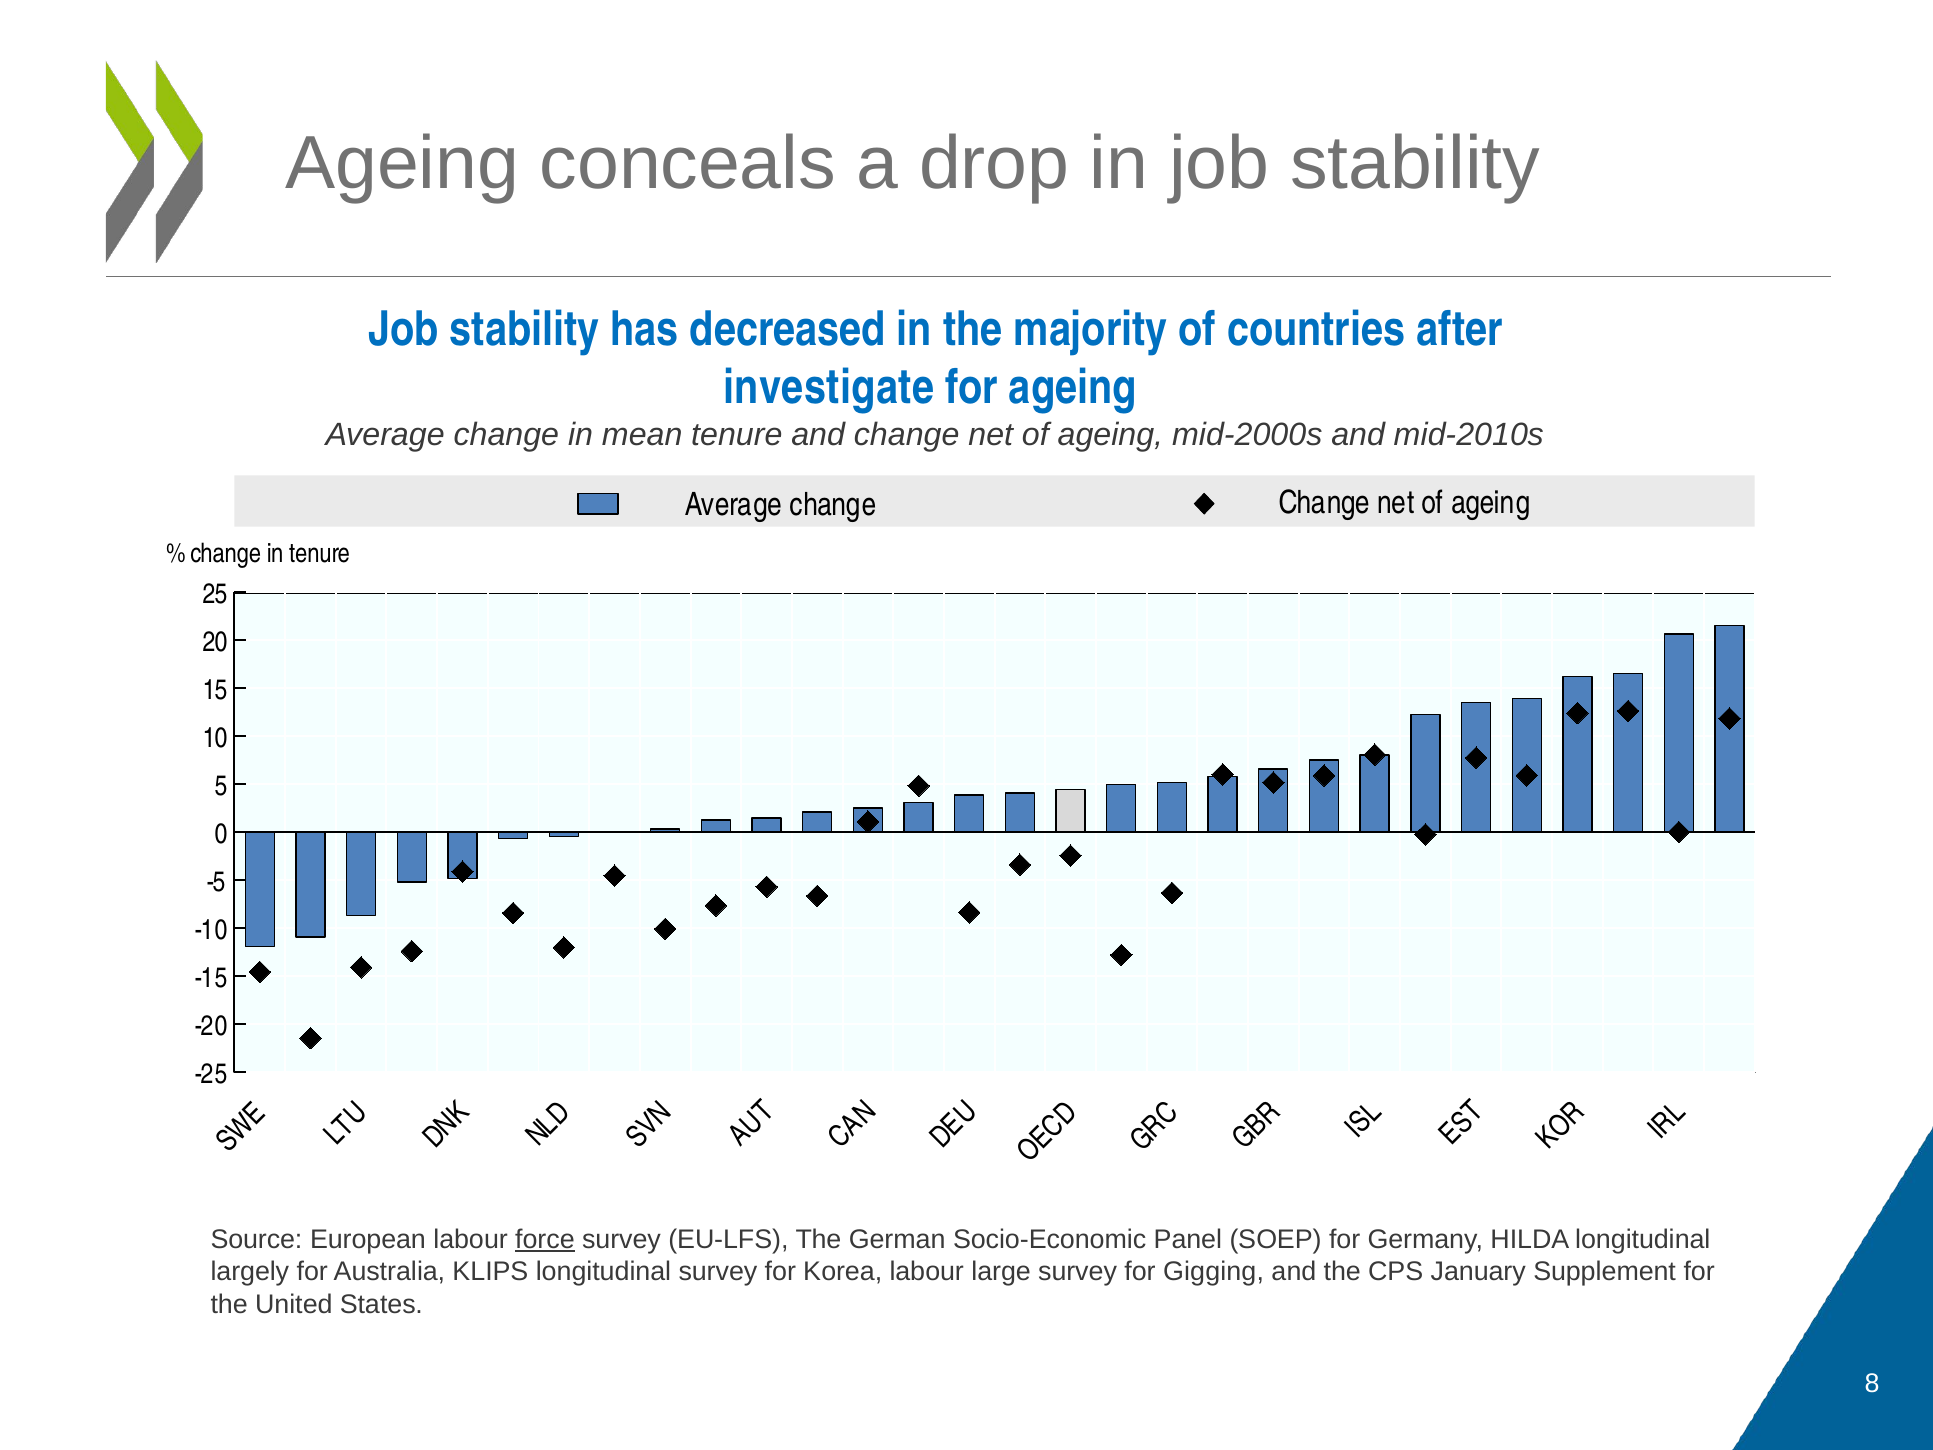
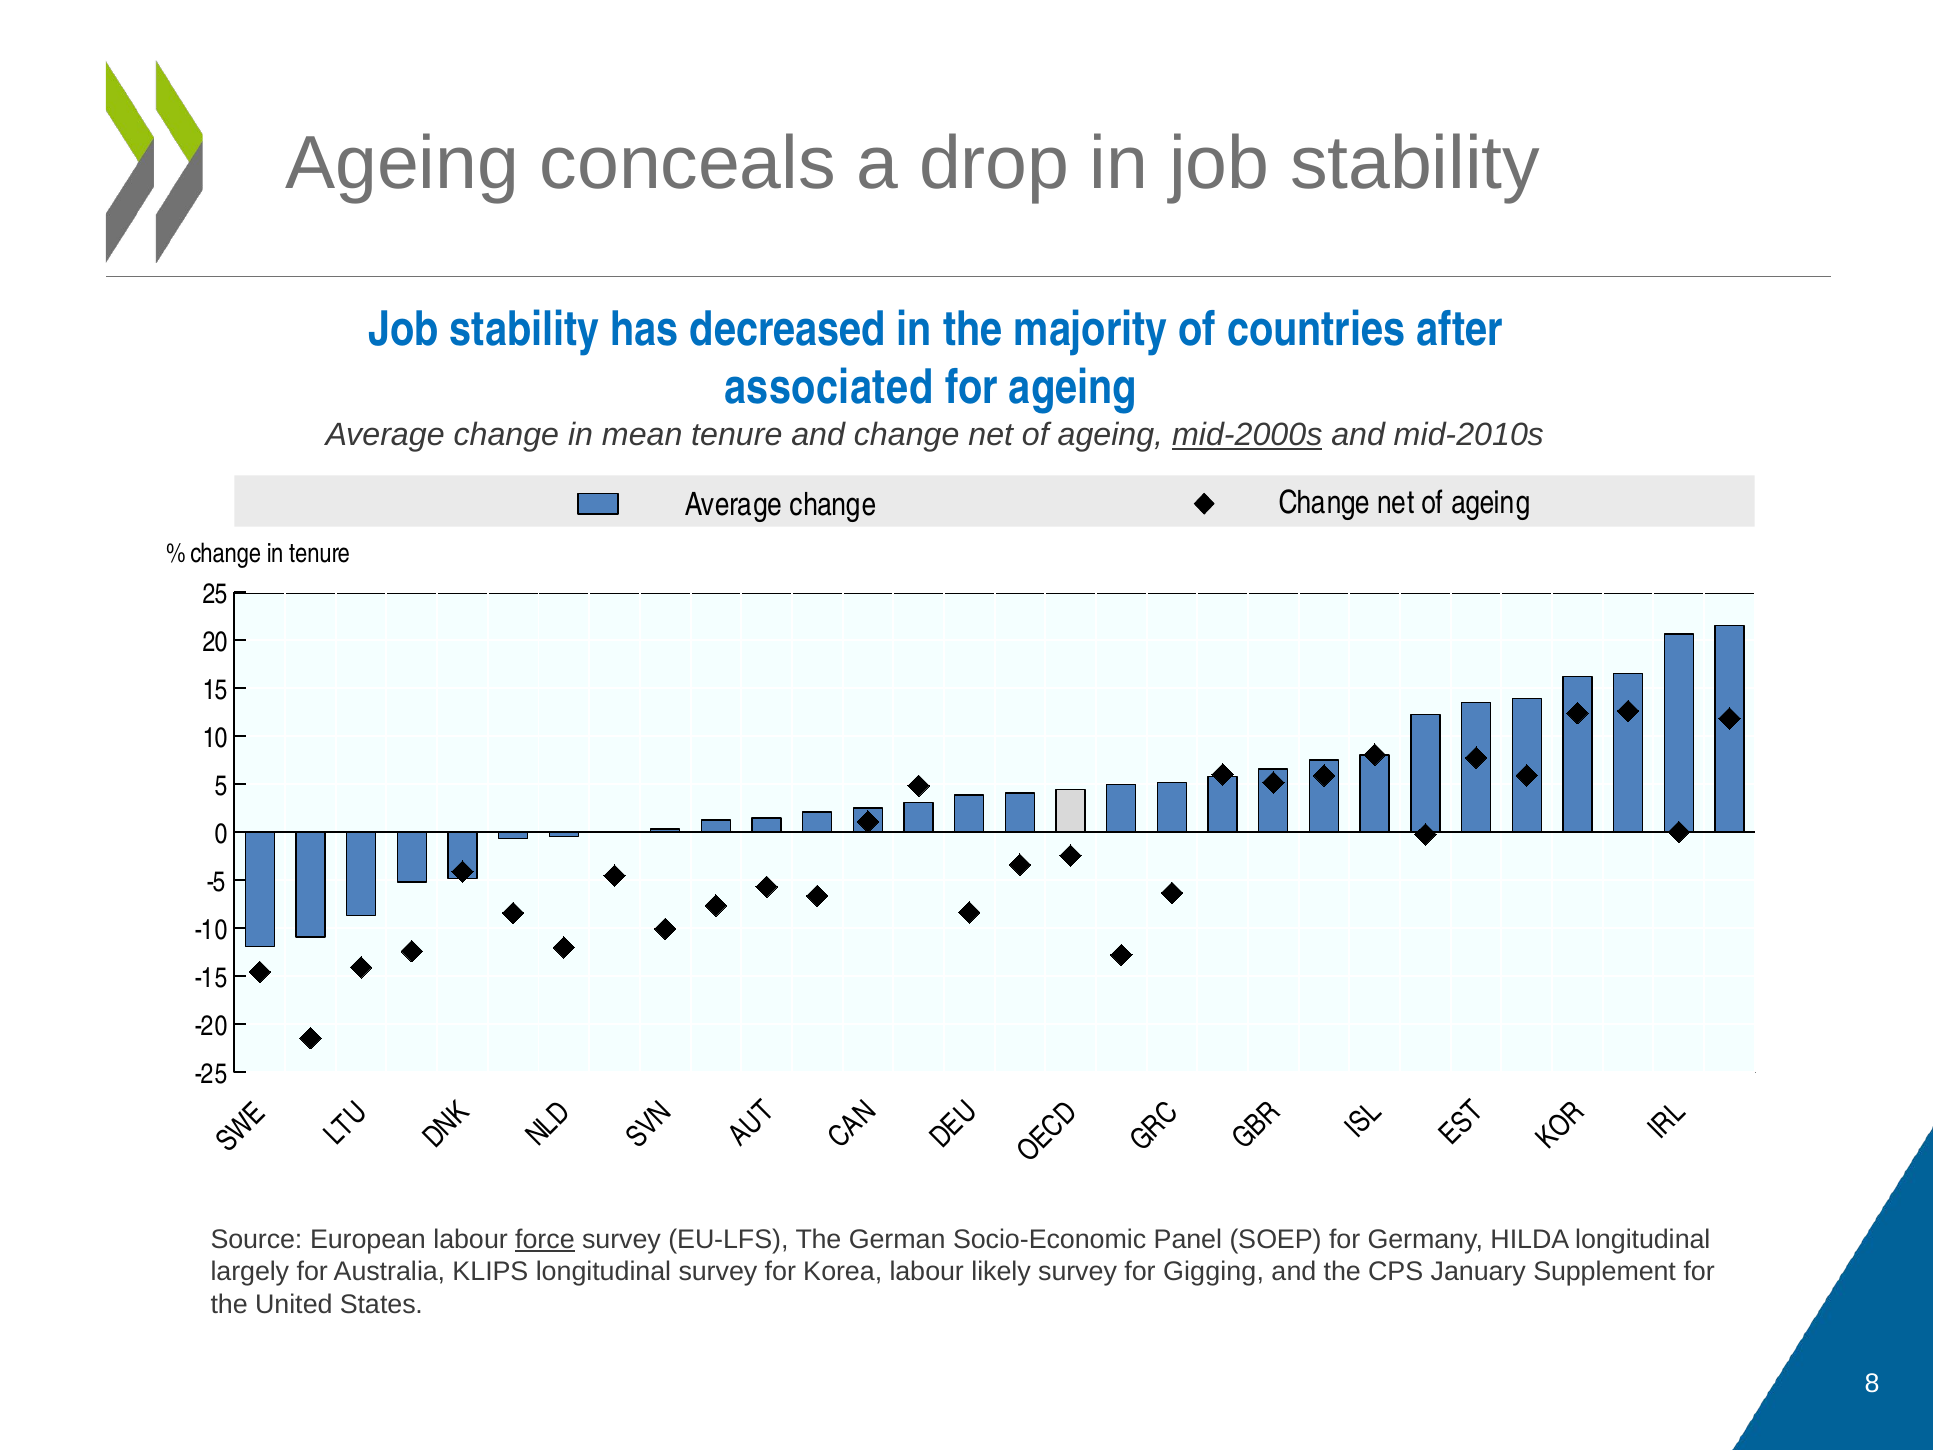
investigate: investigate -> associated
mid-2000s underline: none -> present
large: large -> likely
